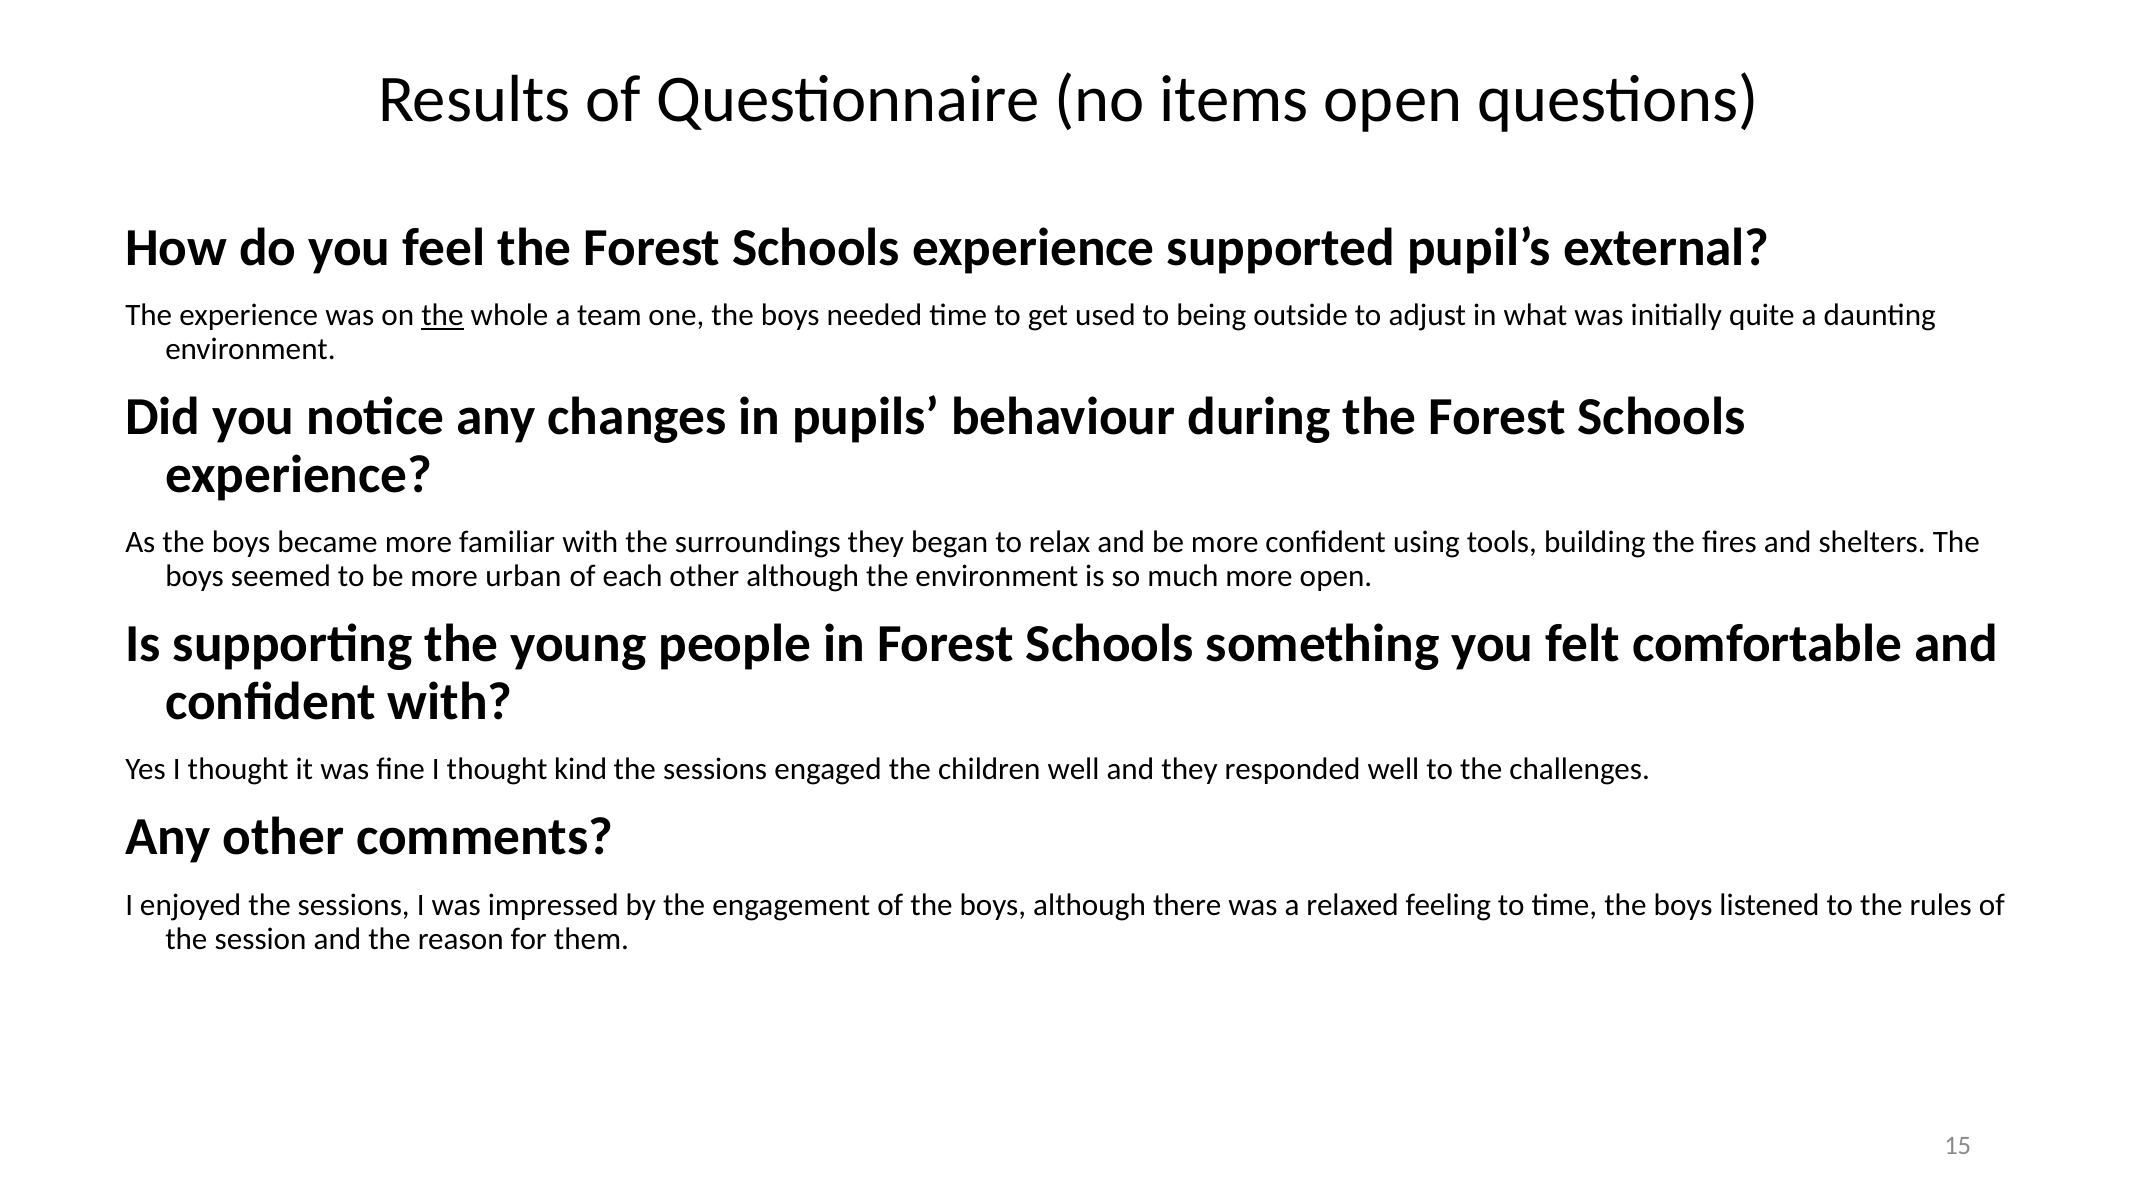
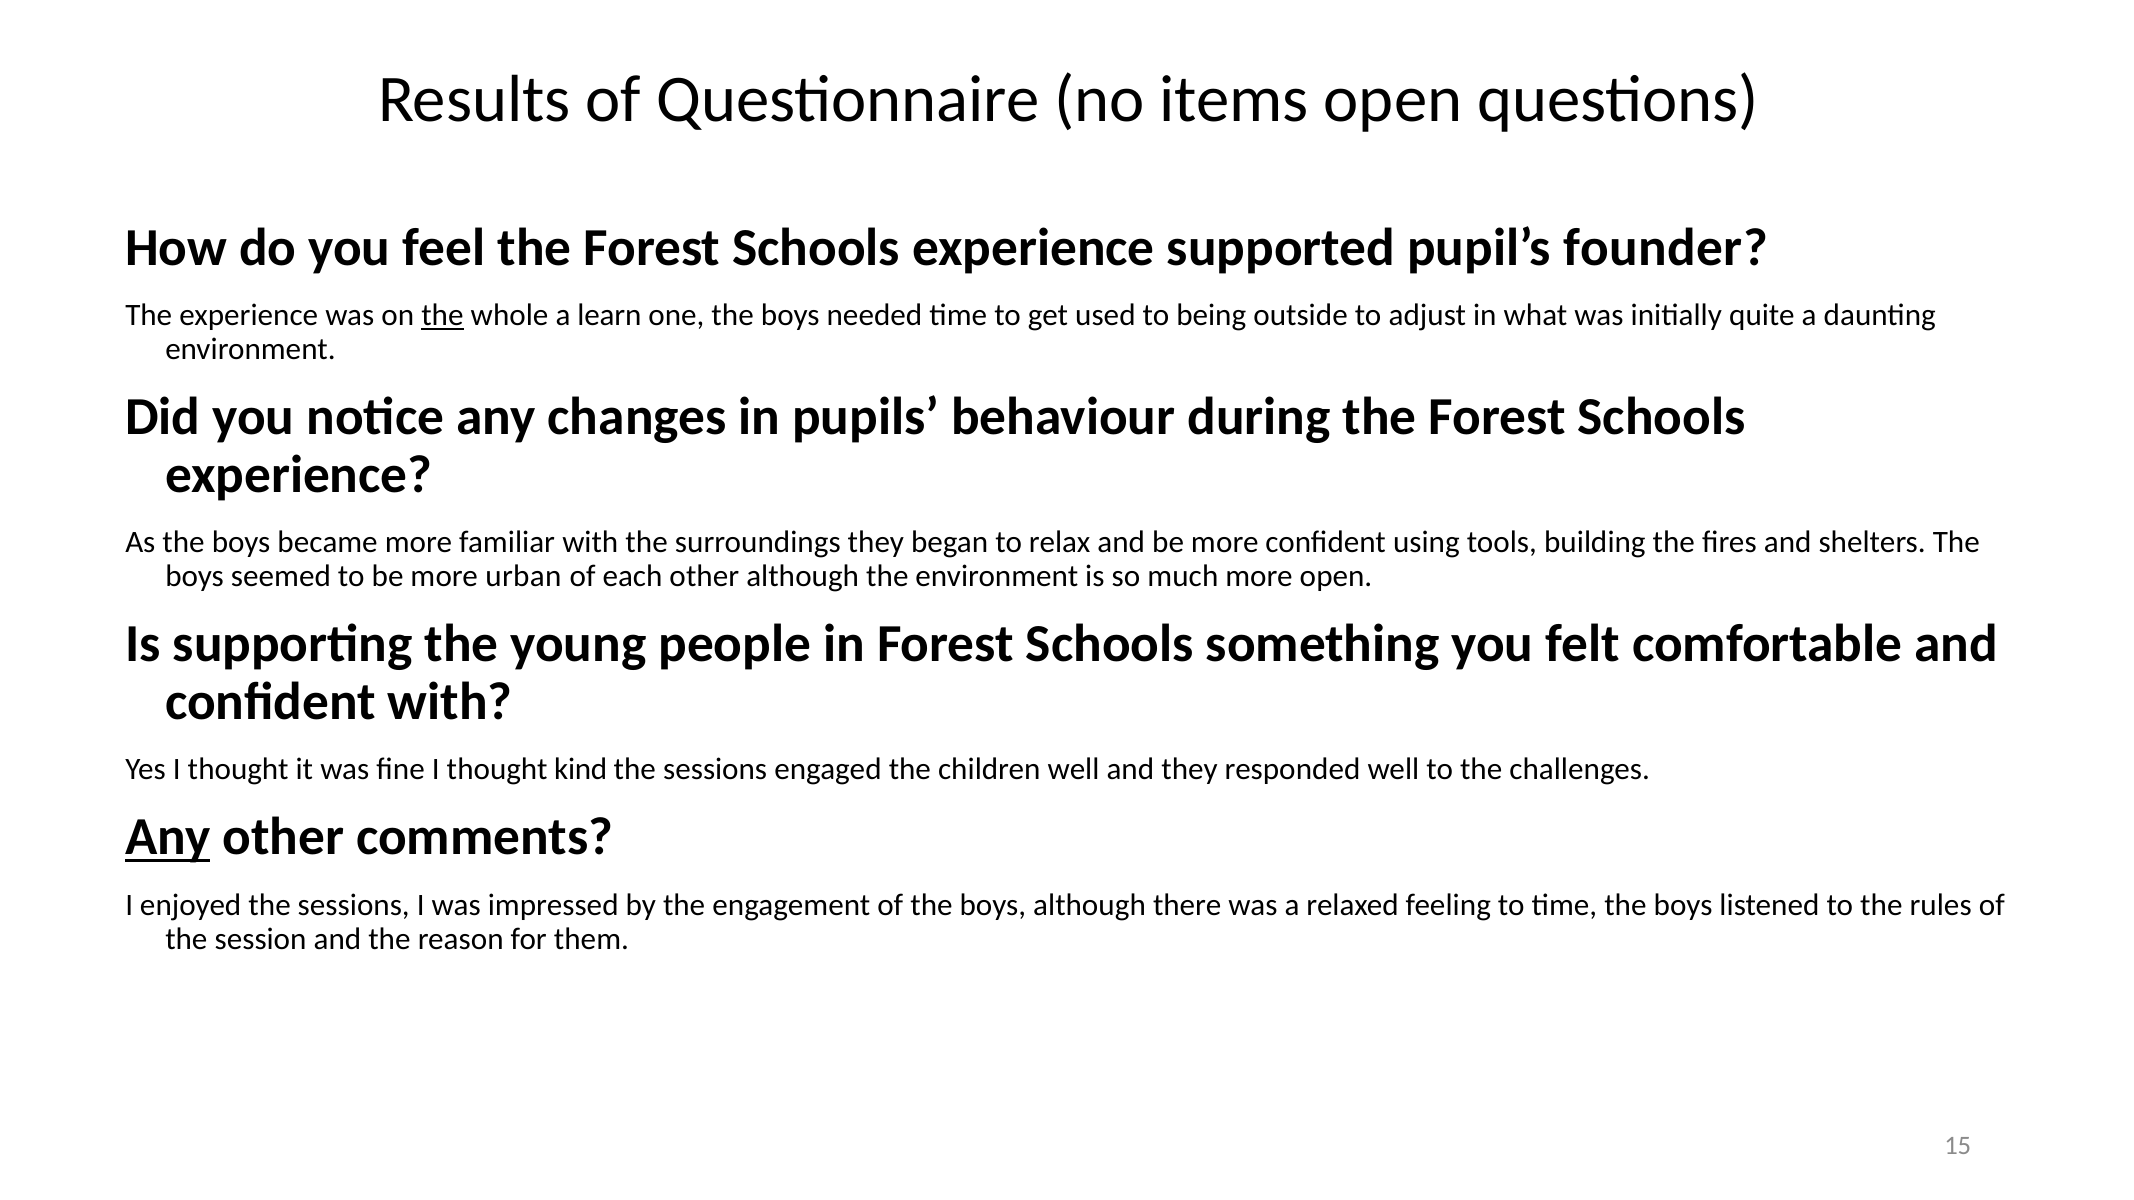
external: external -> founder
team: team -> learn
Any at (168, 837) underline: none -> present
